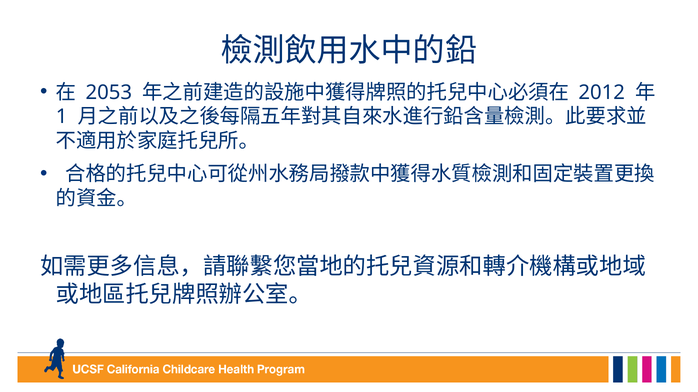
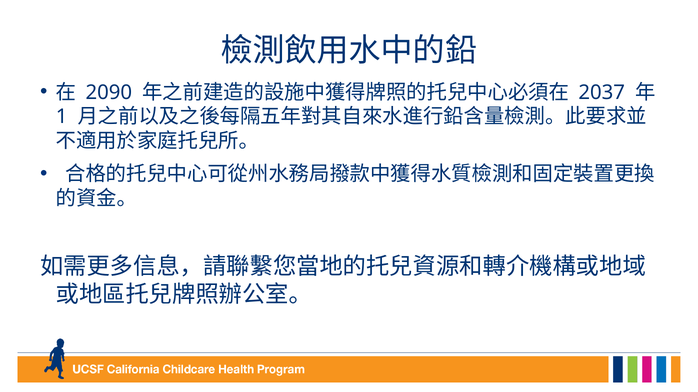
2053: 2053 -> 2090
2012: 2012 -> 2037
